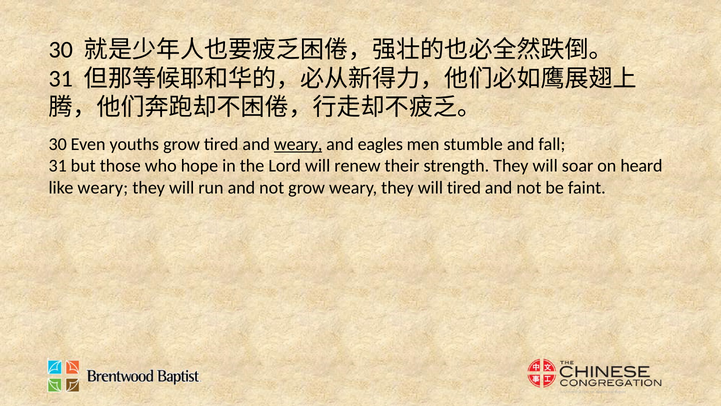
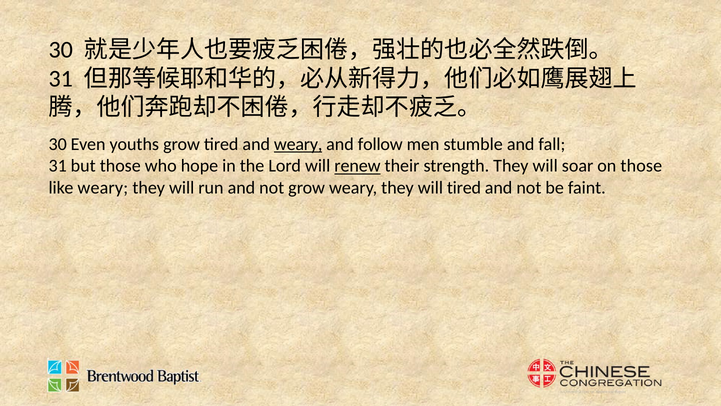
eagles: eagles -> follow
renew underline: none -> present
on heard: heard -> those
